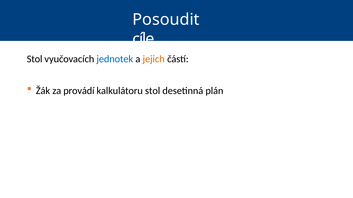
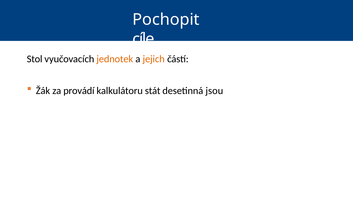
Posoudit: Posoudit -> Pochopit
jednotek colour: blue -> orange
kalkulátoru stol: stol -> stát
plán: plán -> jsou
